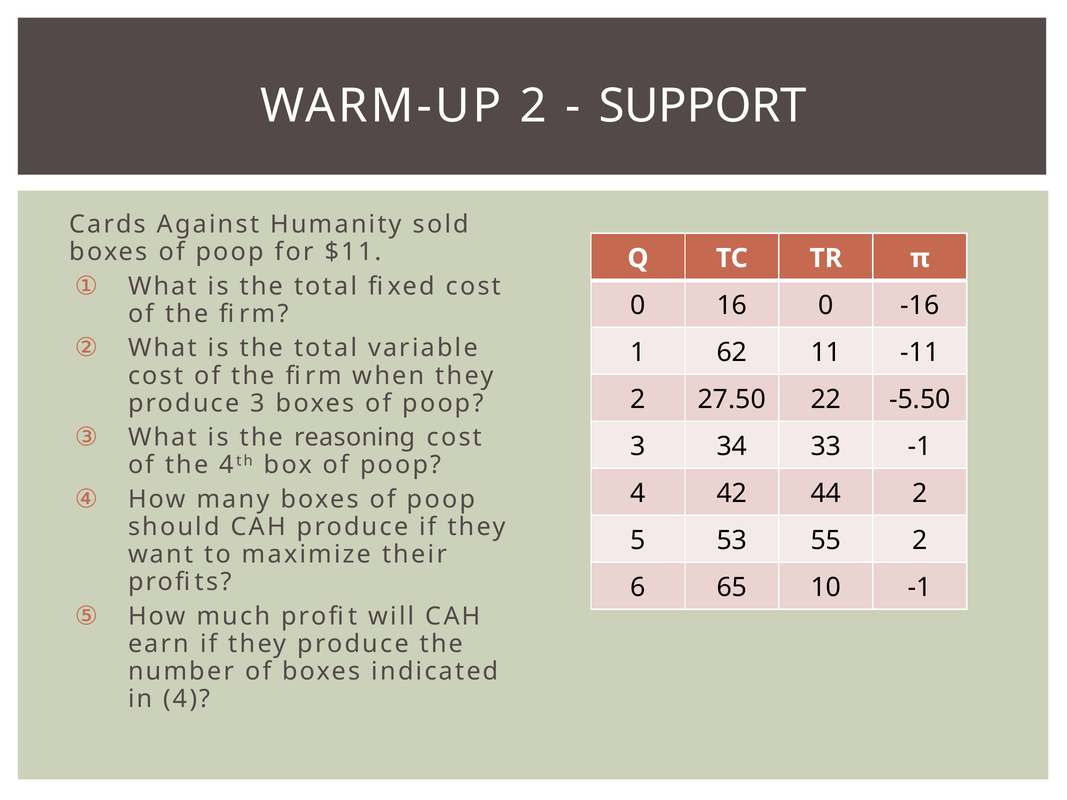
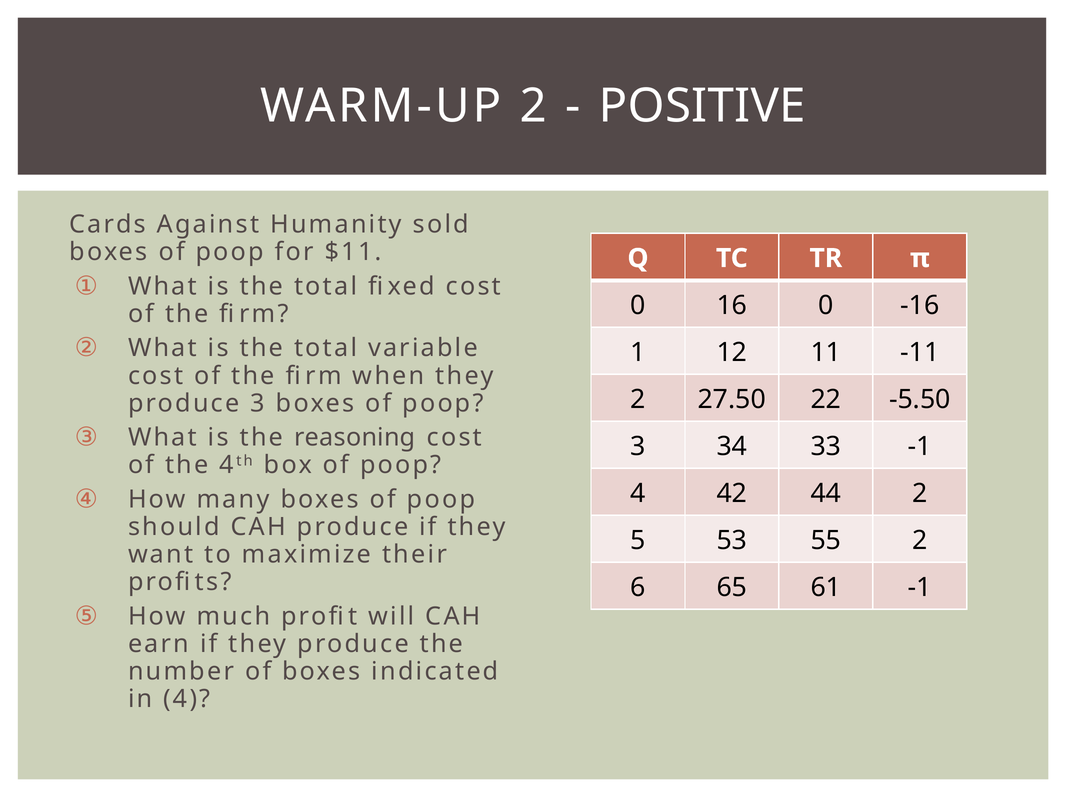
SUPPORT: SUPPORT -> POSITIVE
62: 62 -> 12
10: 10 -> 61
